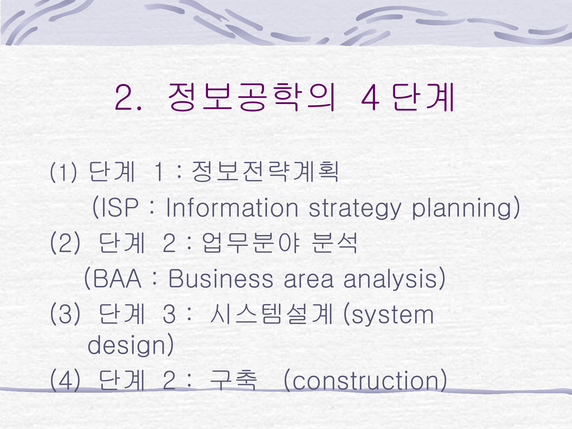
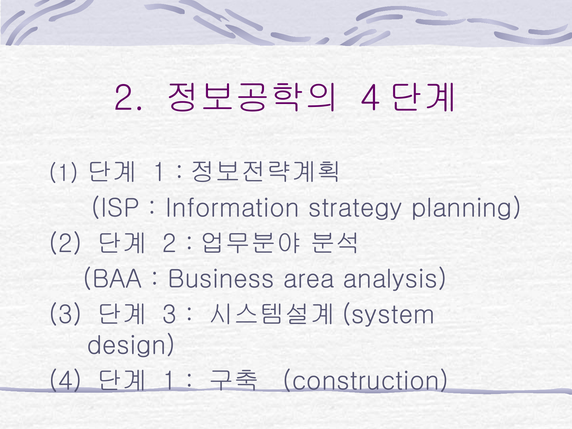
2 at (170, 381): 2 -> 1
